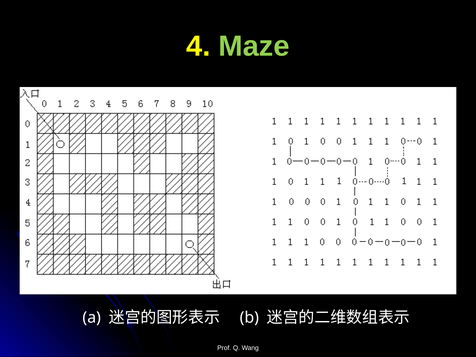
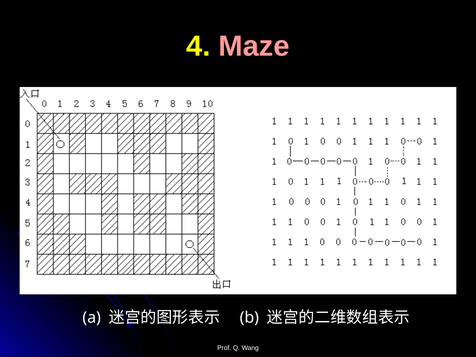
Maze colour: light green -> pink
